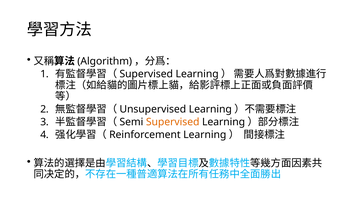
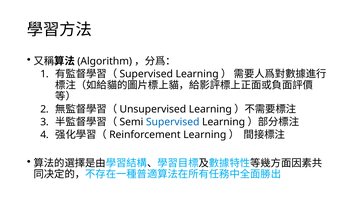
Supervised at (173, 122) colour: orange -> blue
